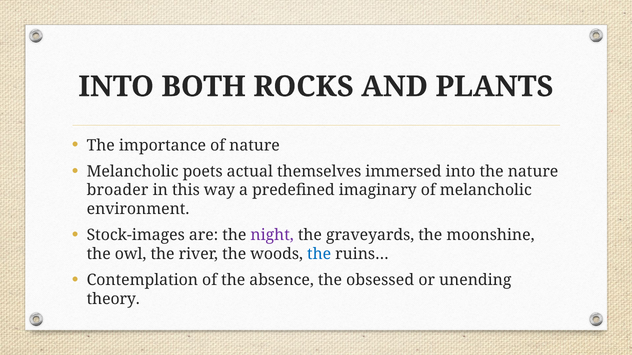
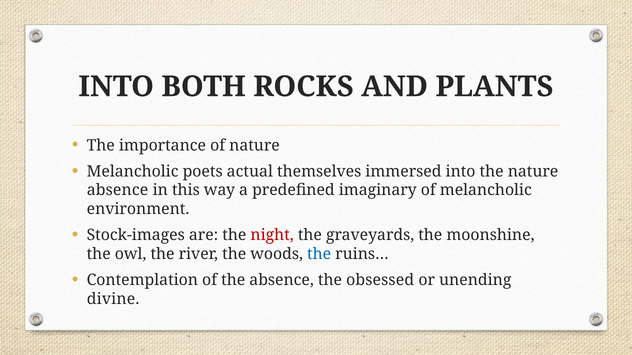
broader at (118, 191): broader -> absence
night colour: purple -> red
theory: theory -> divine
